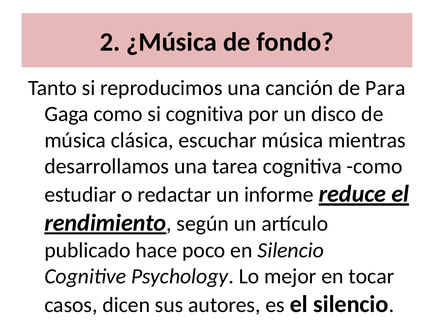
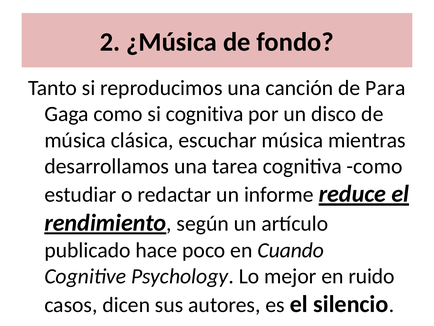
en Silencio: Silencio -> Cuando
tocar: tocar -> ruido
